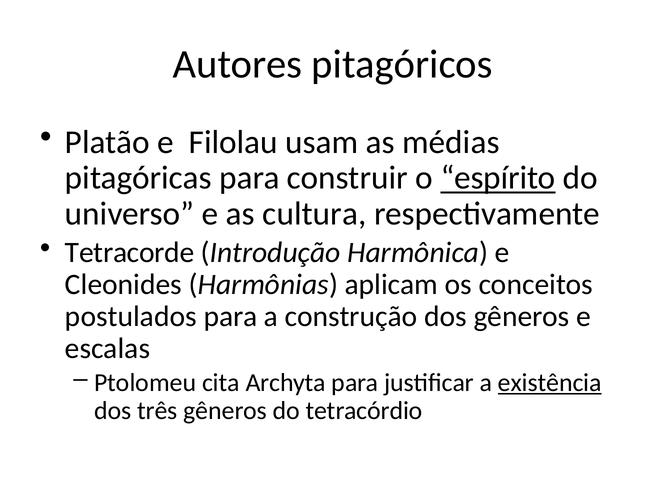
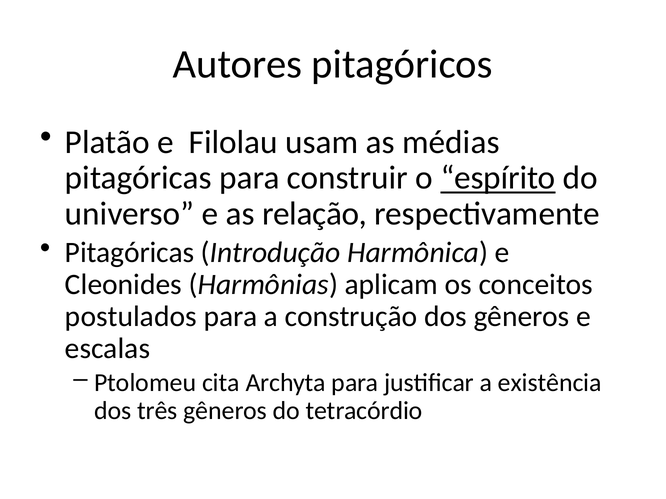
cultura: cultura -> relação
Tetracorde at (130, 253): Tetracorde -> Pitagóricas
existência underline: present -> none
